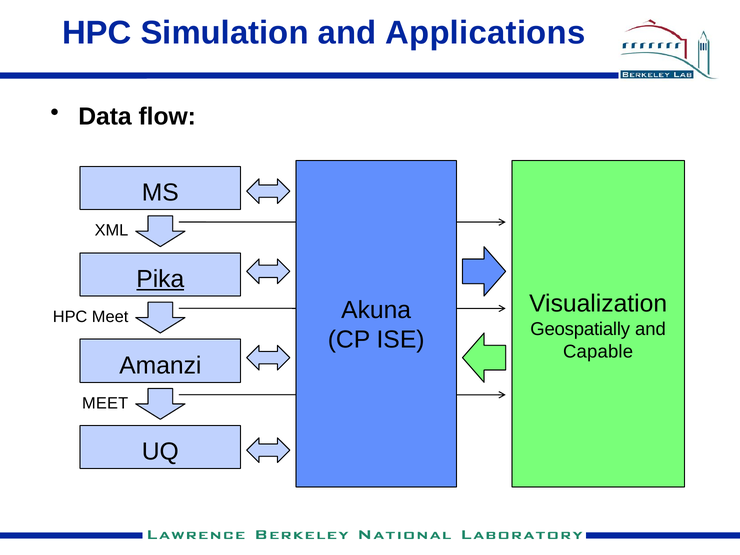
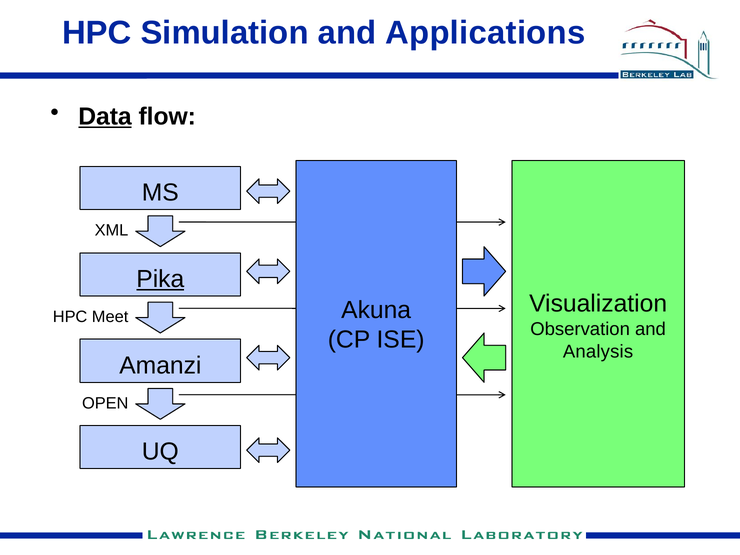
Data underline: none -> present
Geospatially: Geospatially -> Observation
Capable: Capable -> Analysis
MEET at (105, 403): MEET -> OPEN
